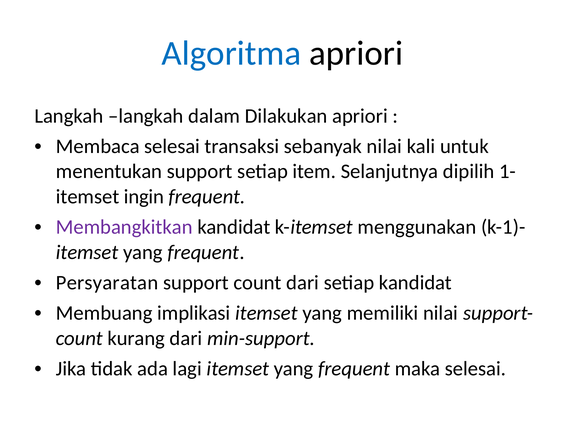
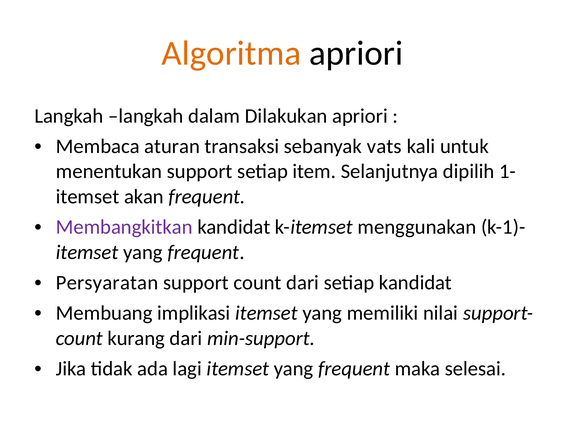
Algoritma colour: blue -> orange
Membaca selesai: selesai -> aturan
sebanyak nilai: nilai -> vats
ingin: ingin -> akan
